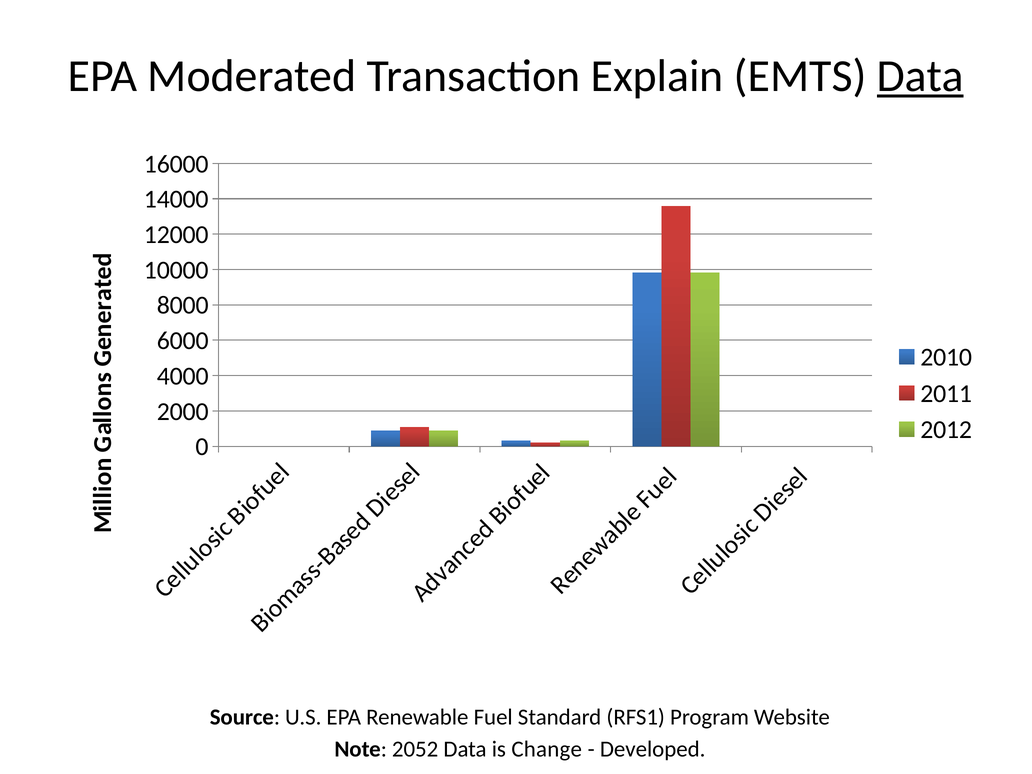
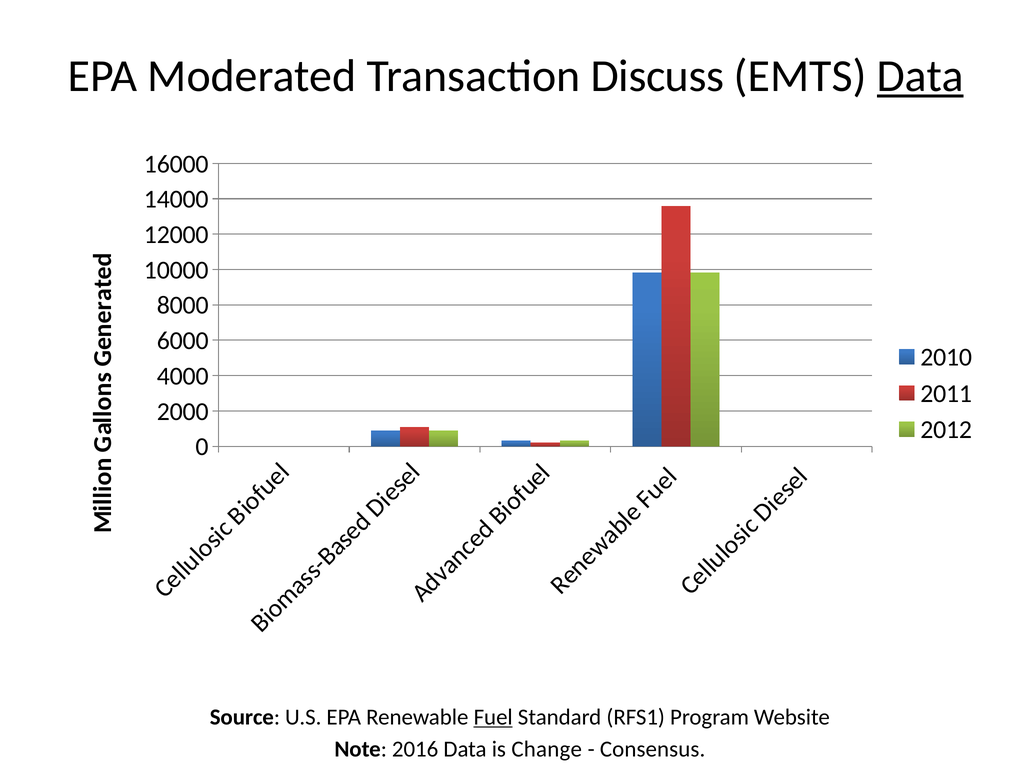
Explain: Explain -> Discuss
Fuel underline: none -> present
2052: 2052 -> 2016
Developed: Developed -> Consensus
